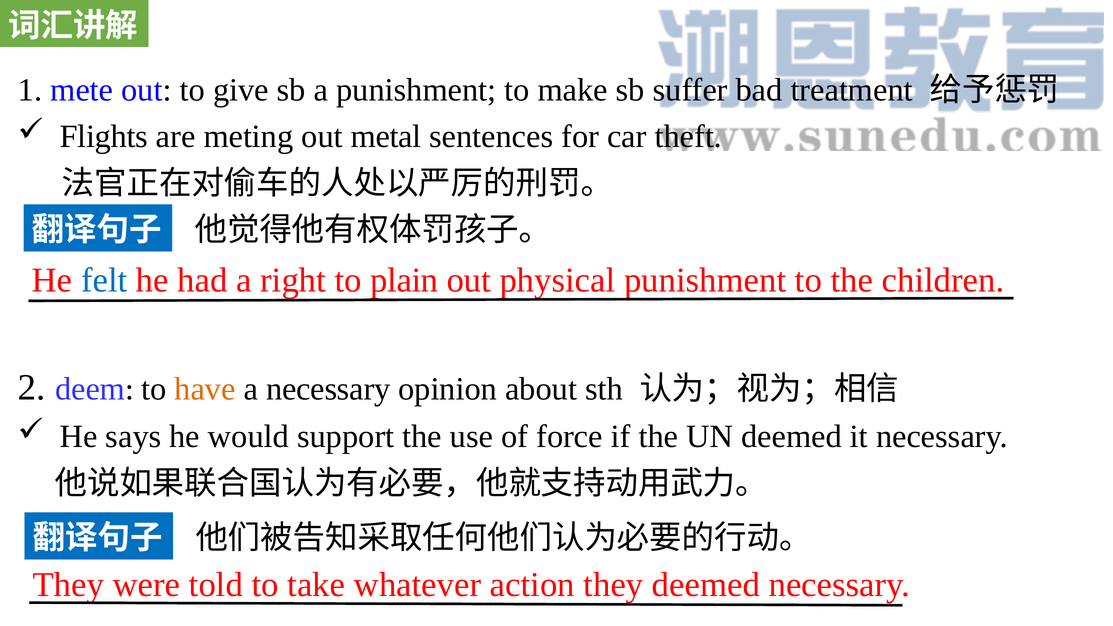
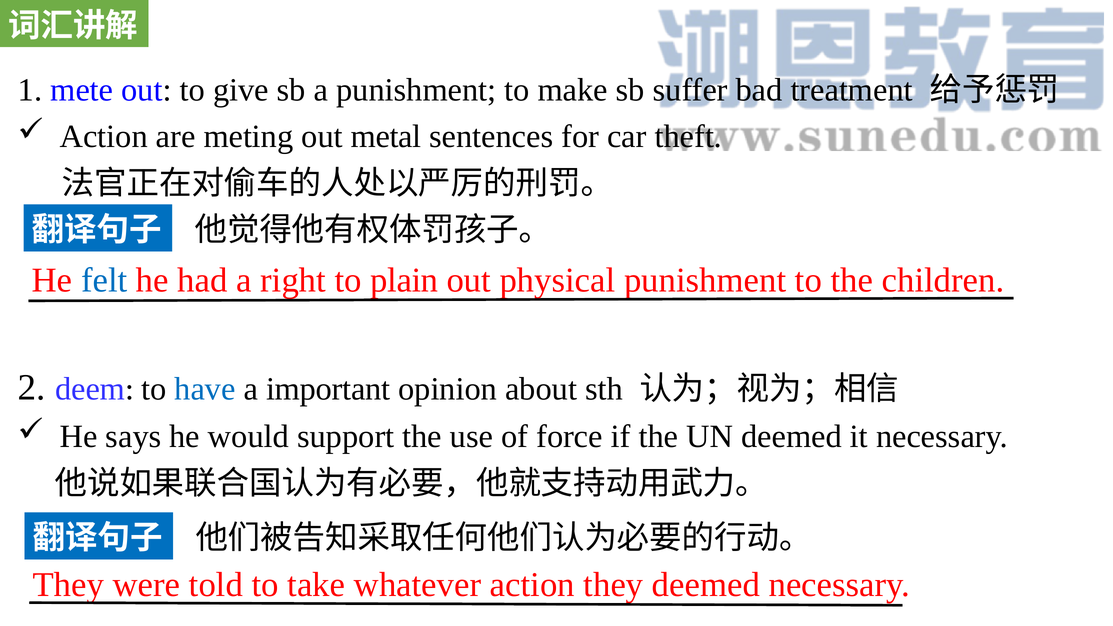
Flights at (104, 137): Flights -> Action
have colour: orange -> blue
a necessary: necessary -> important
